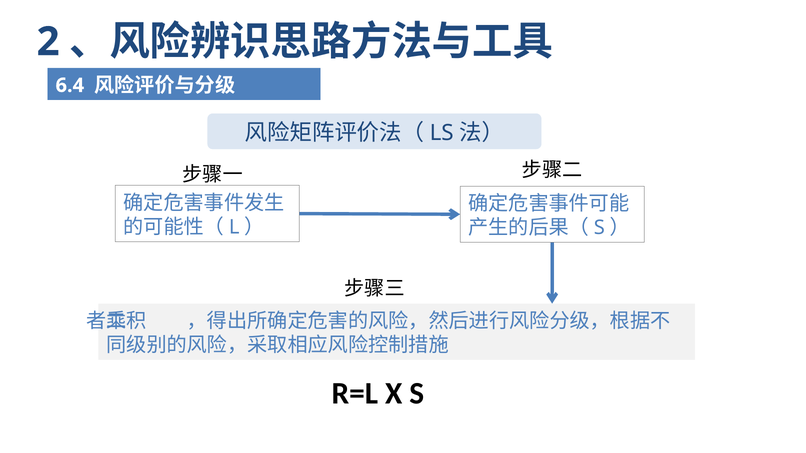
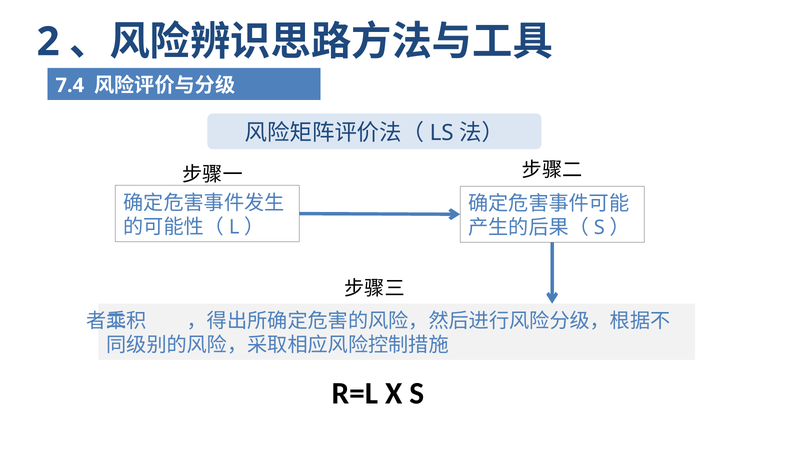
6.4: 6.4 -> 7.4
